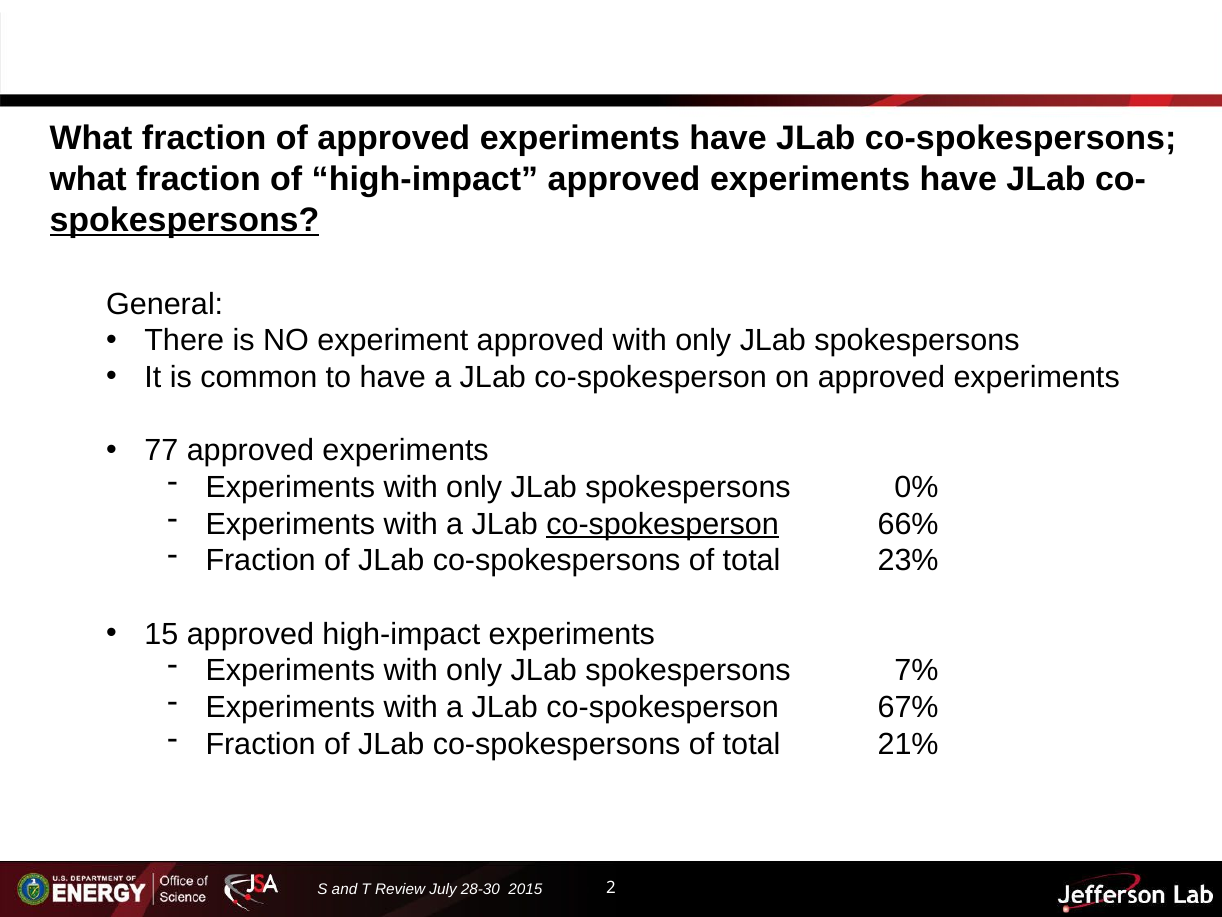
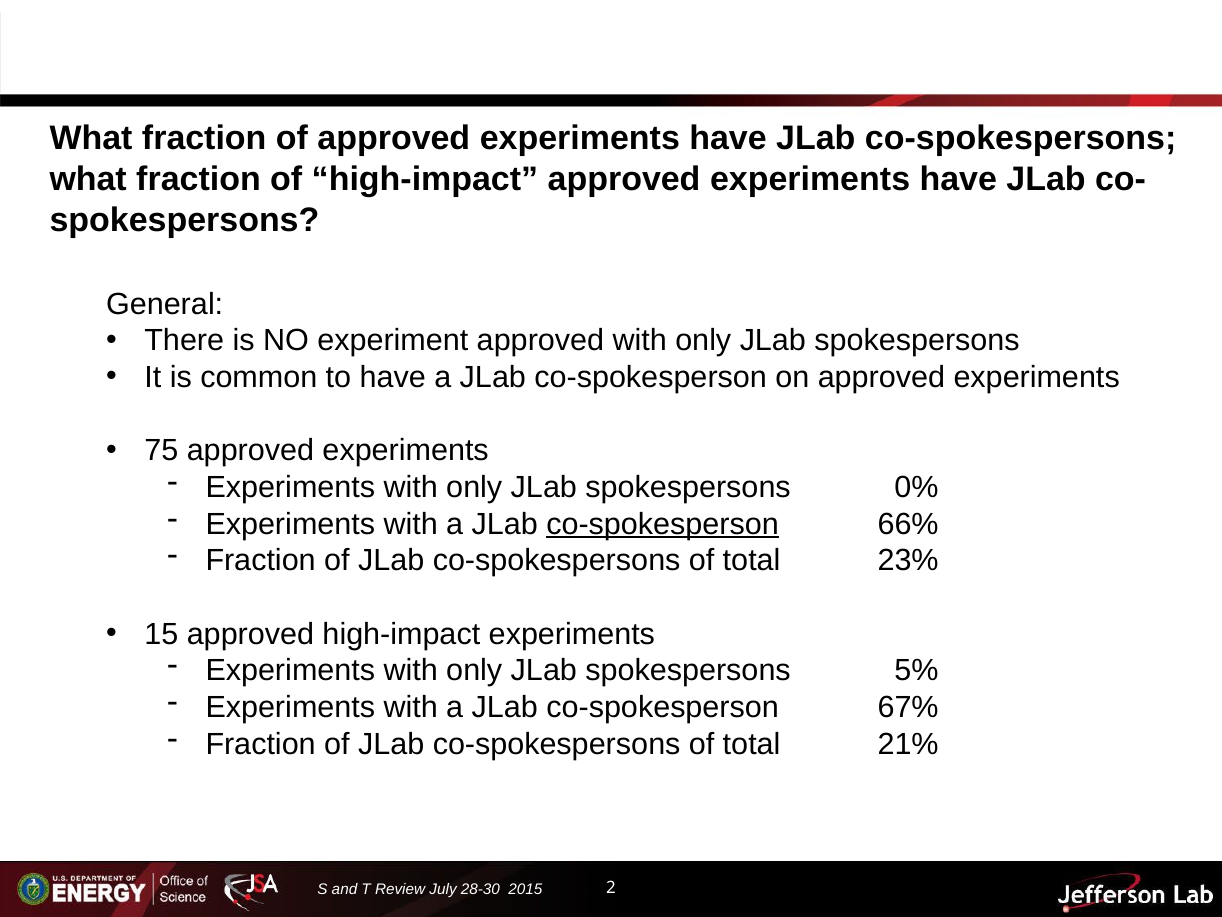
spokespersons at (184, 220) underline: present -> none
77: 77 -> 75
7%: 7% -> 5%
